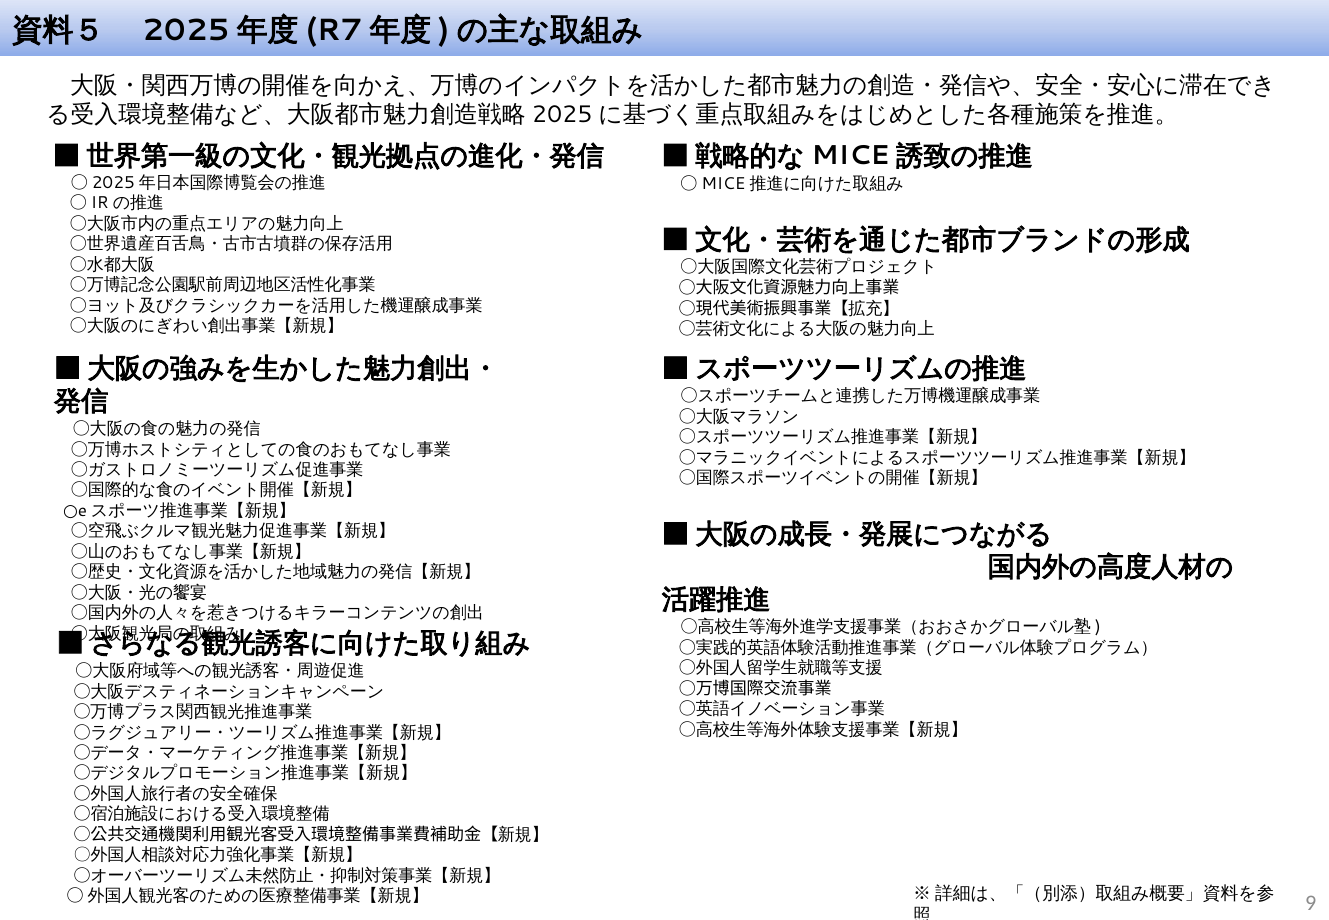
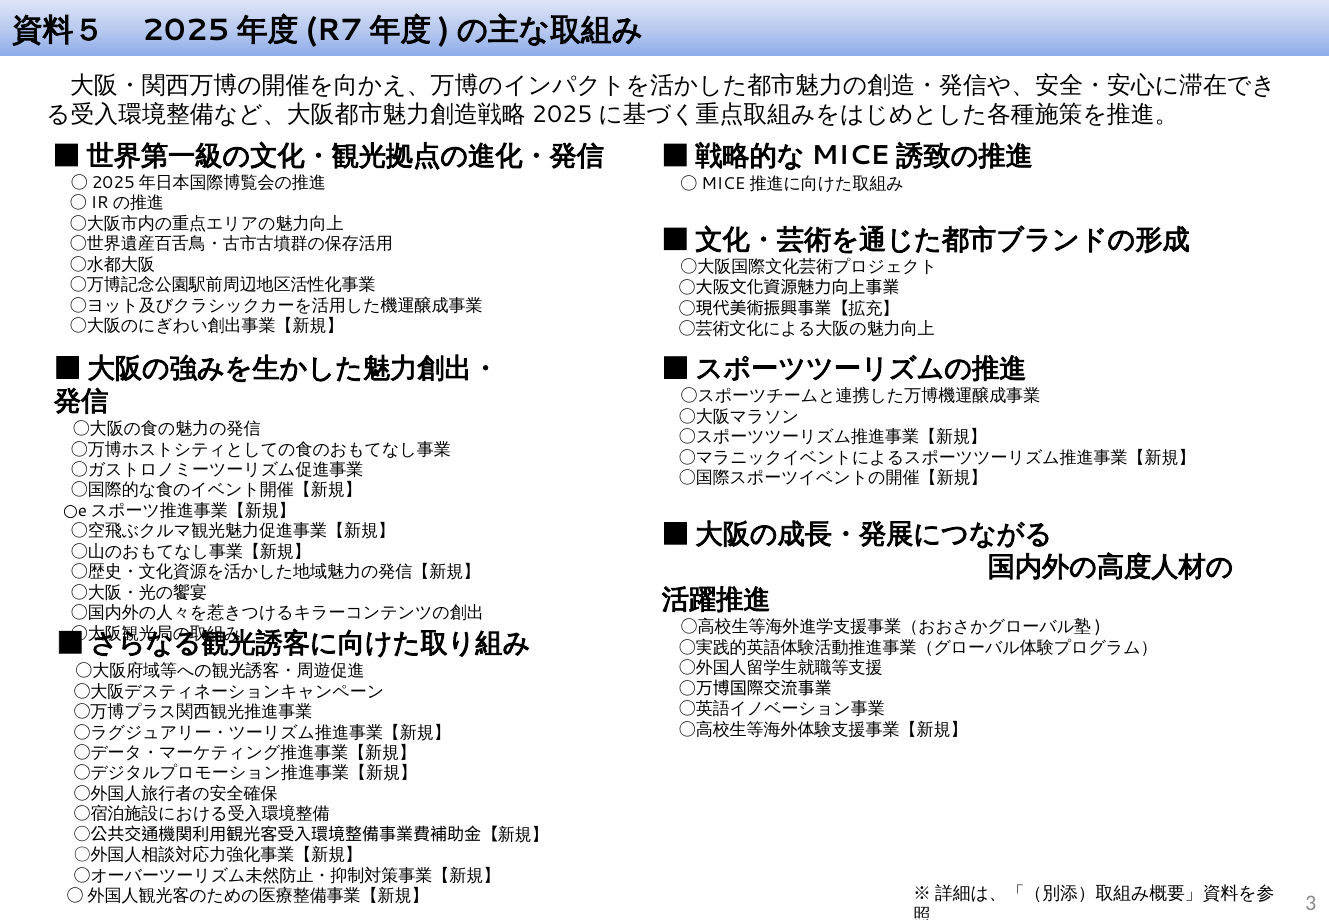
9: 9 -> 3
